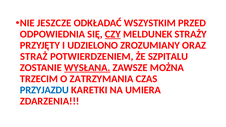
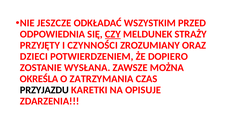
UDZIELONO: UDZIELONO -> CZYNNOŚCI
STRAŻ: STRAŻ -> DZIECI
SZPITALU: SZPITALU -> DOPIERO
WYSŁANA underline: present -> none
TRZECIM: TRZECIM -> OKREŚLA
PRZYJAZDU colour: blue -> black
UMIERA: UMIERA -> OPISUJE
